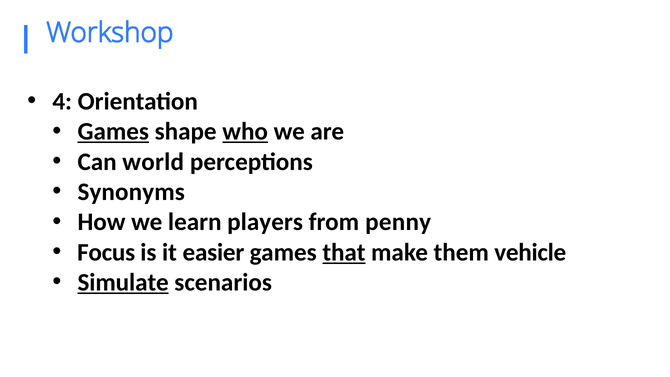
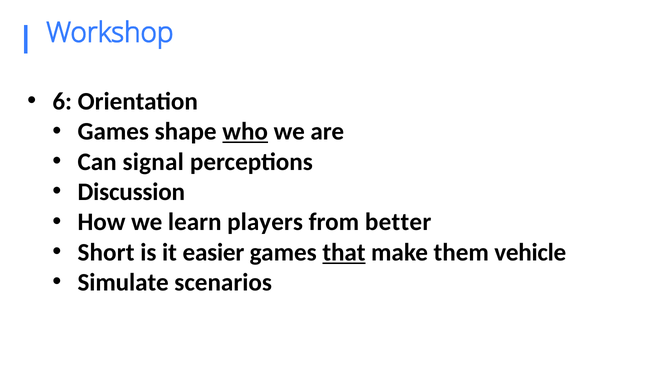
4: 4 -> 6
Games at (113, 132) underline: present -> none
world: world -> signal
Synonyms: Synonyms -> Discussion
penny: penny -> better
Focus: Focus -> Short
Simulate underline: present -> none
